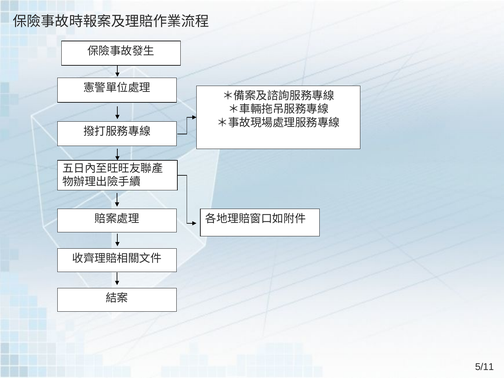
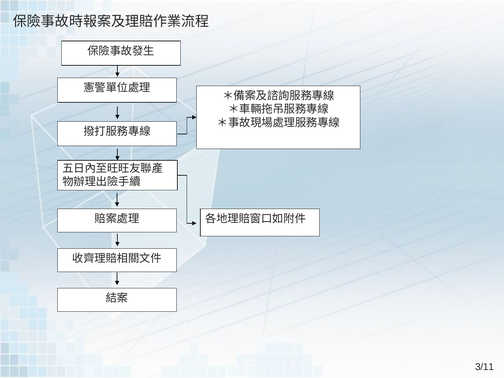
5/11: 5/11 -> 3/11
